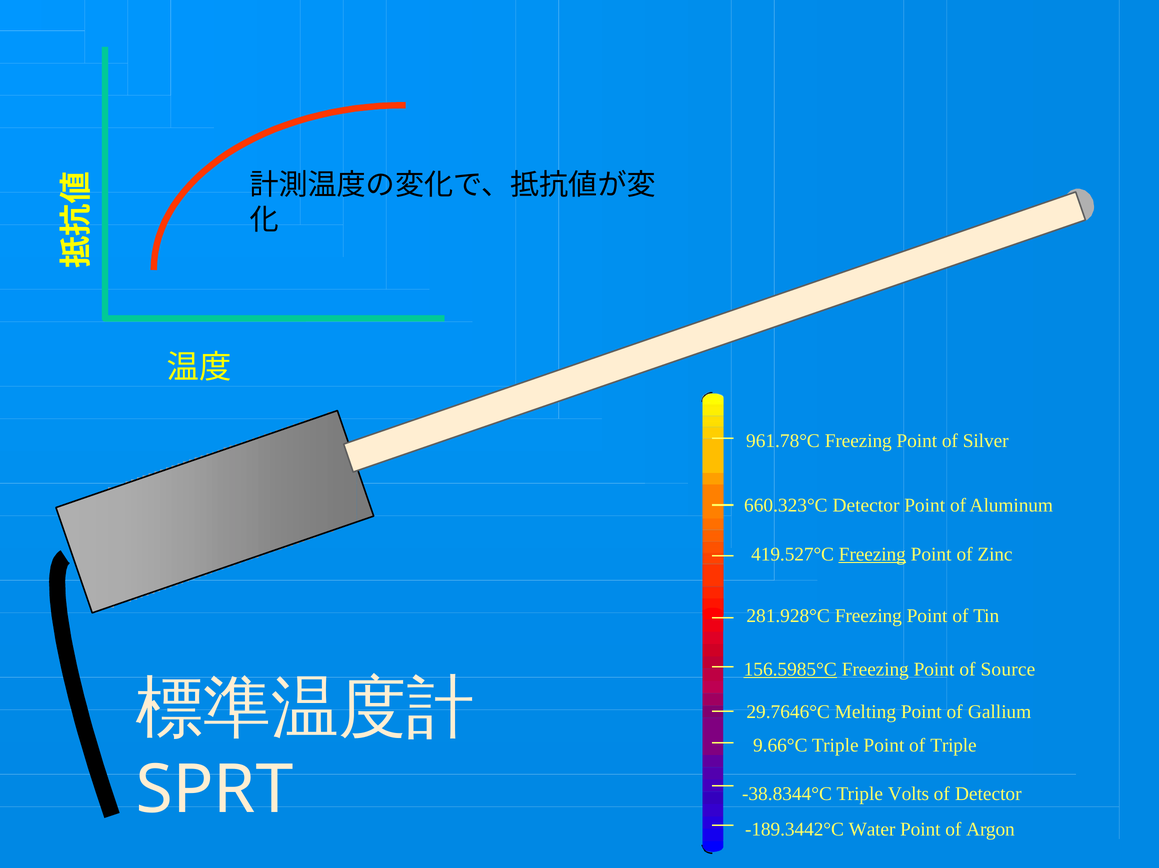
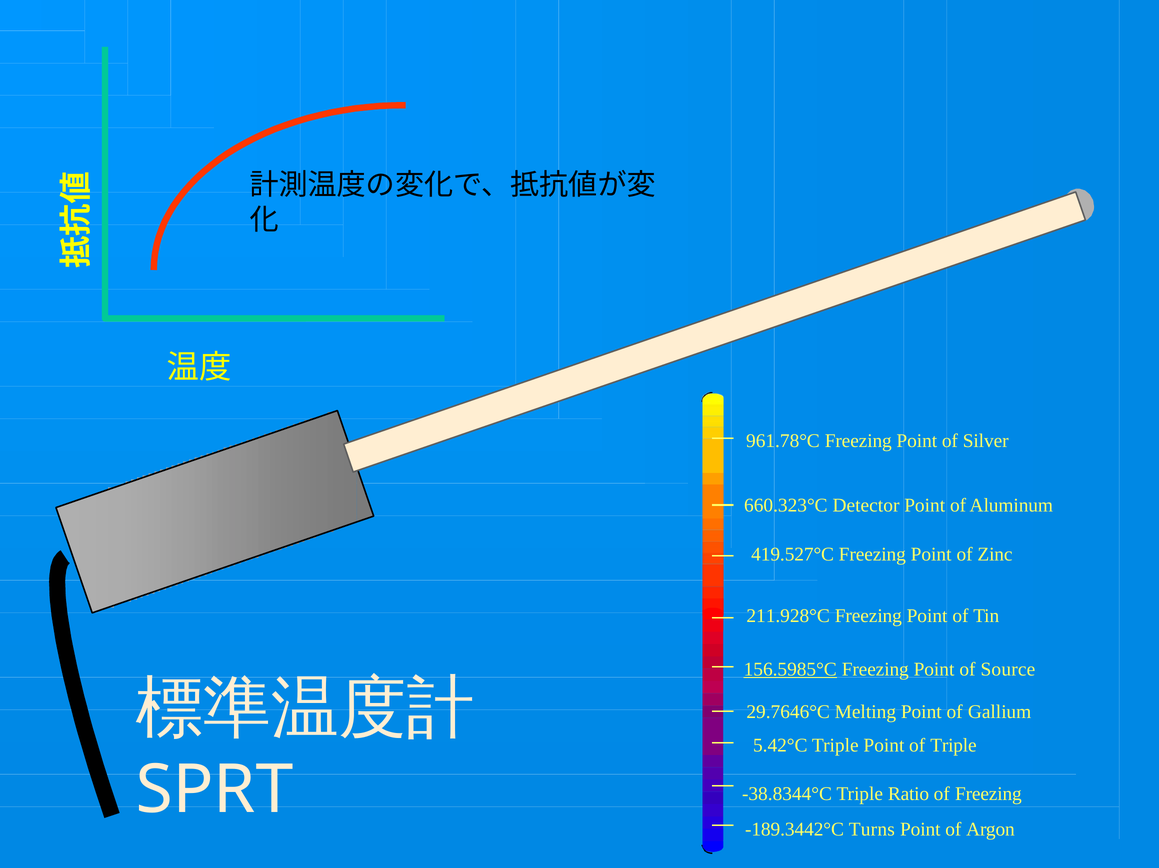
Freezing at (872, 554) underline: present -> none
281.928°C: 281.928°C -> 211.928°C
9.66°C: 9.66°C -> 5.42°C
Volts: Volts -> Ratio
of Detector: Detector -> Freezing
Water: Water -> Turns
